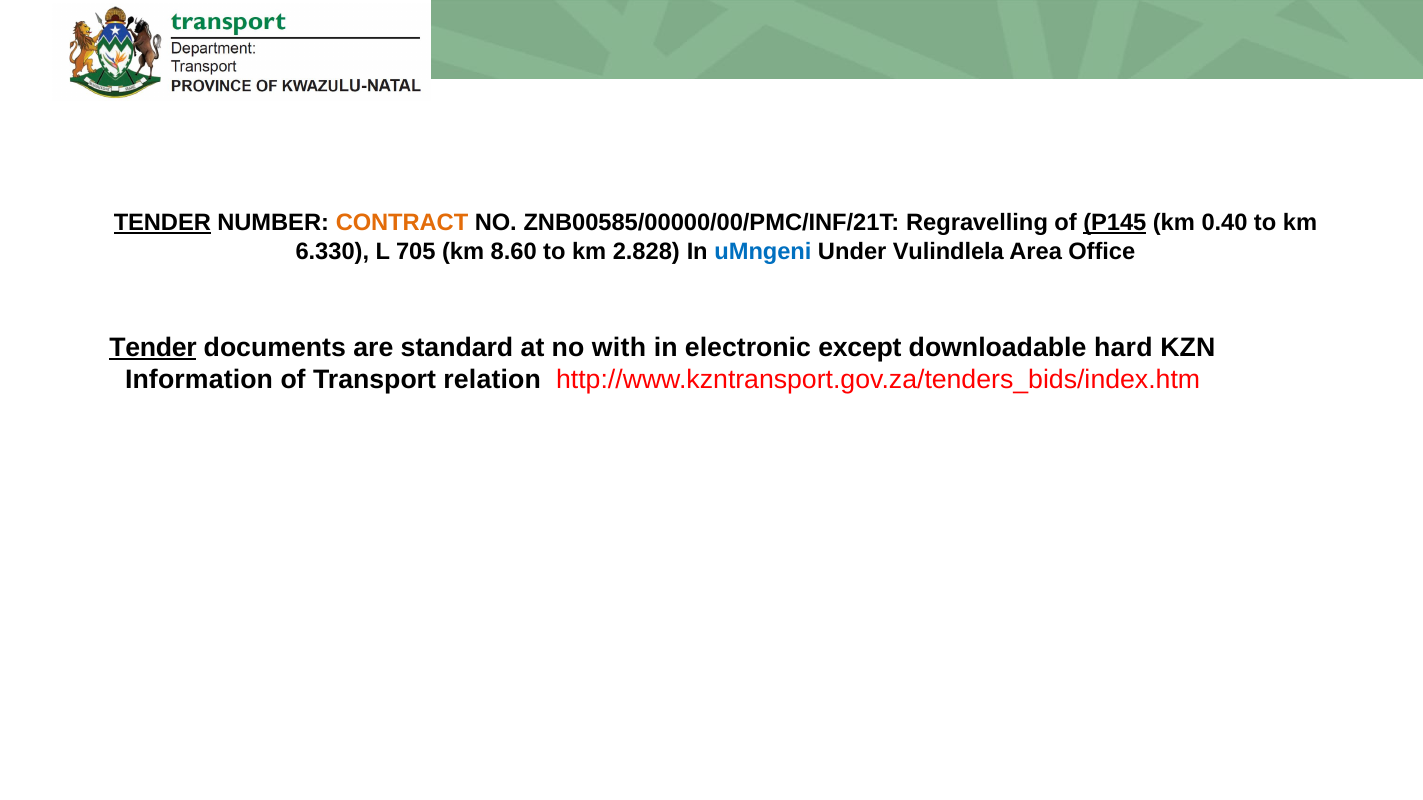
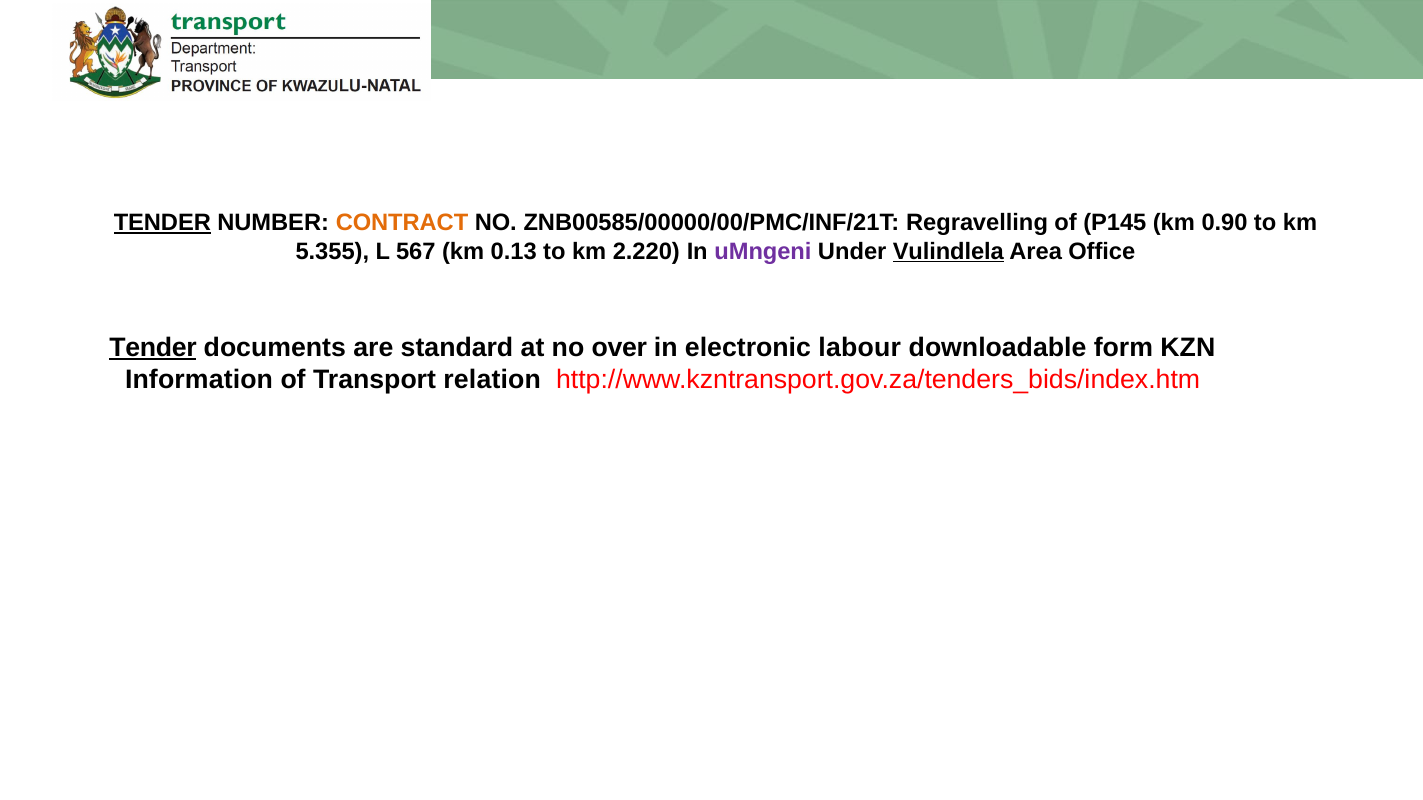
P145 underline: present -> none
0.40: 0.40 -> 0.90
6.330: 6.330 -> 5.355
705: 705 -> 567
8.60: 8.60 -> 0.13
2.828: 2.828 -> 2.220
uMngeni colour: blue -> purple
Vulindlela underline: none -> present
with: with -> over
except: except -> labour
hard: hard -> form
